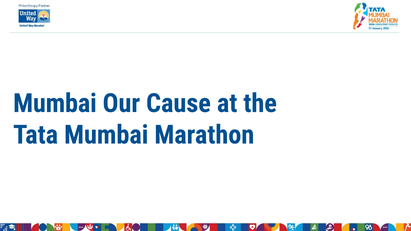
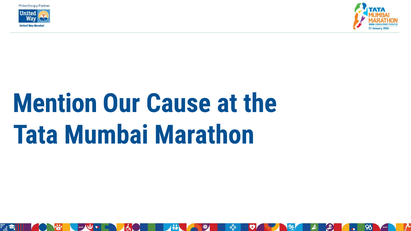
Mumbai at (55, 103): Mumbai -> Mention
